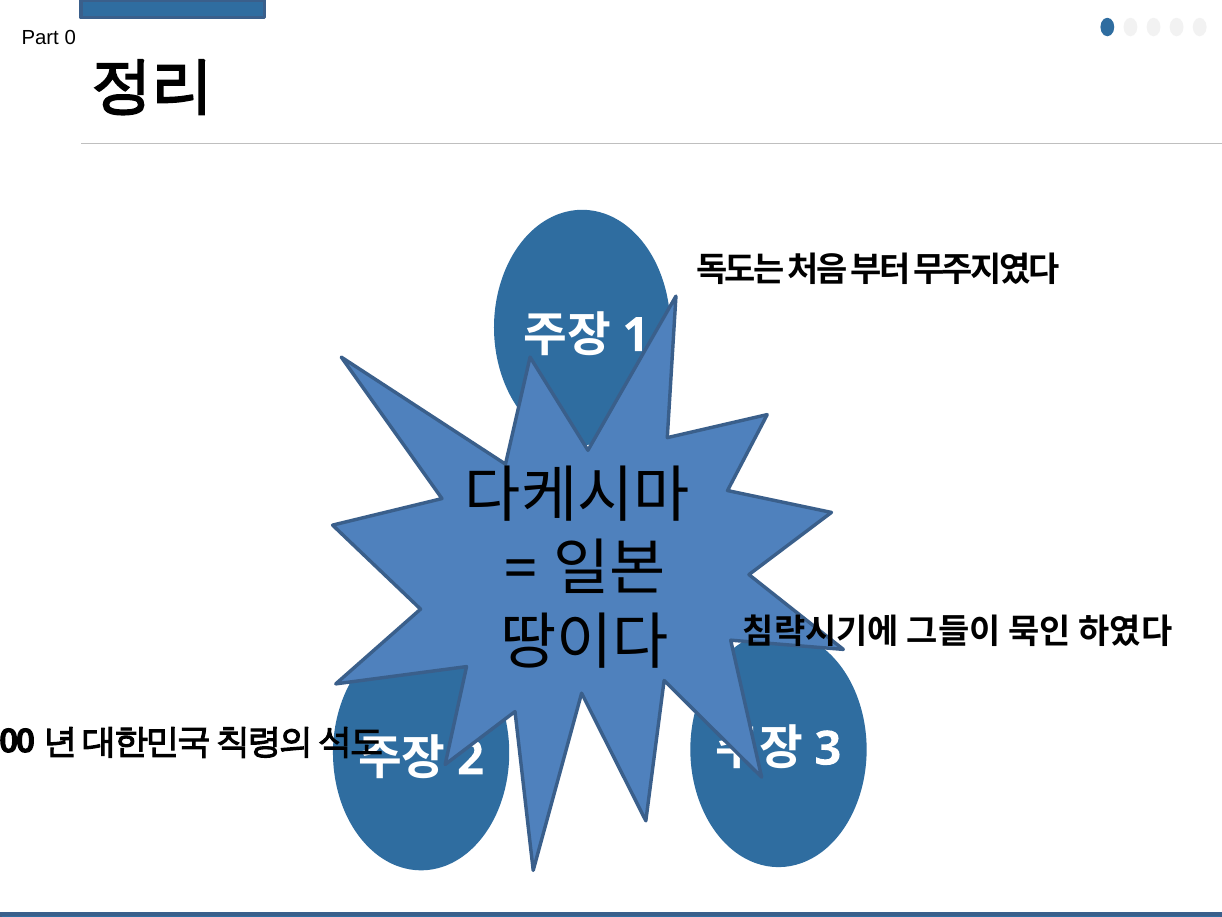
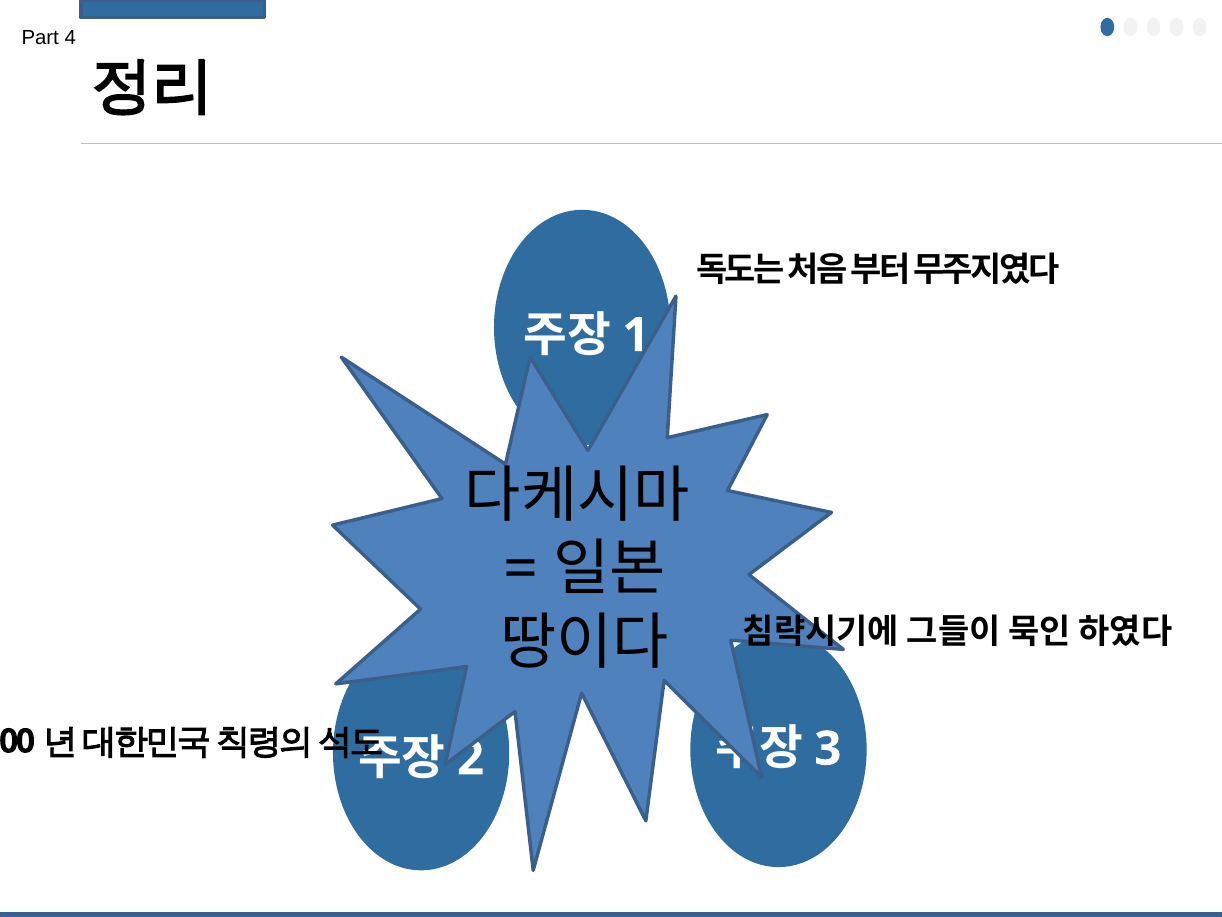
0: 0 -> 4
